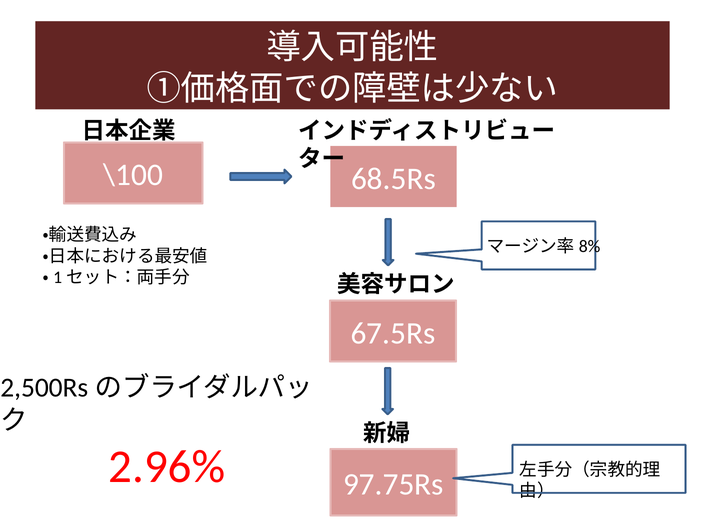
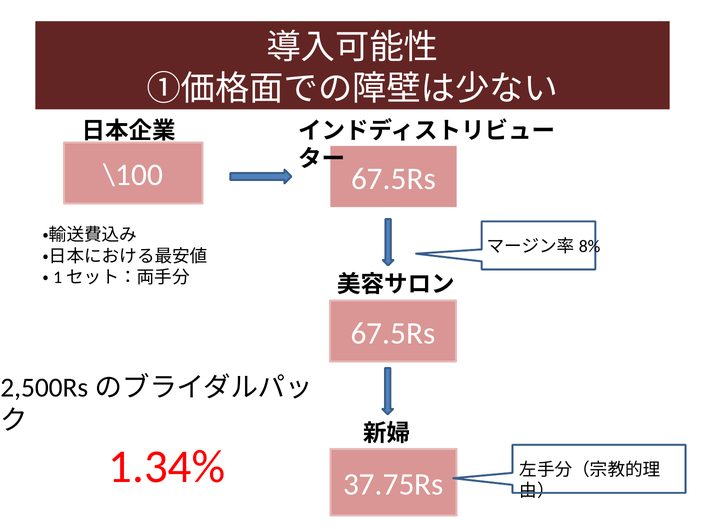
\100 68.5Rs: 68.5Rs -> 67.5Rs
2.96%: 2.96% -> 1.34%
97.75Rs: 97.75Rs -> 37.75Rs
